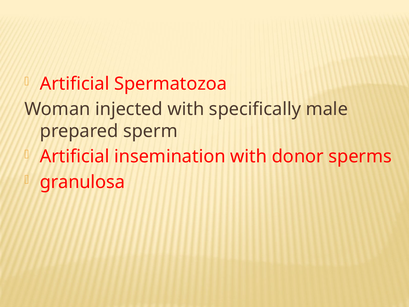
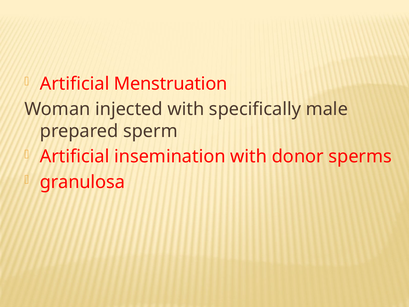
Spermatozoa: Spermatozoa -> Menstruation
